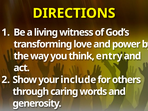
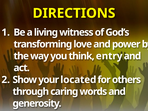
include: include -> located
